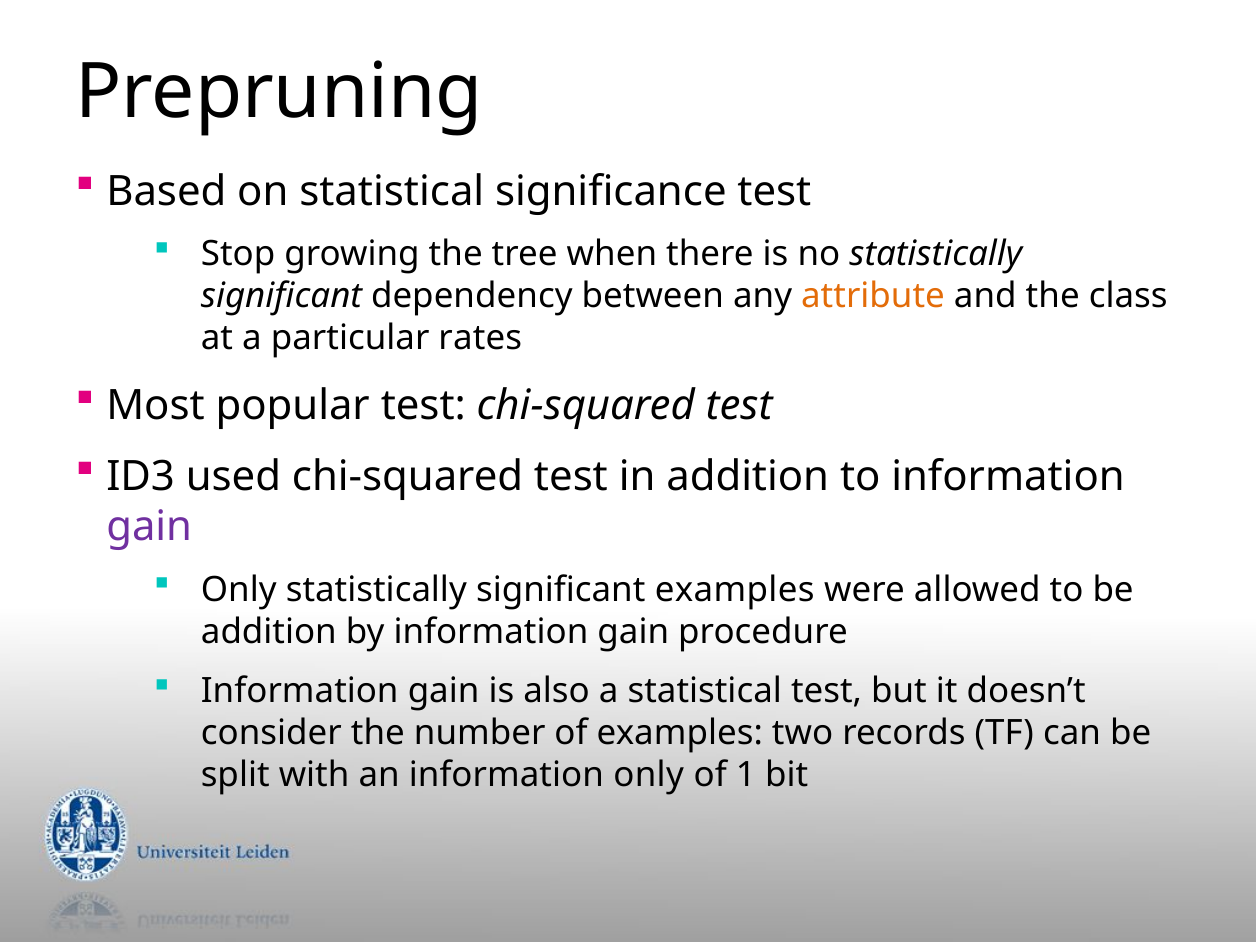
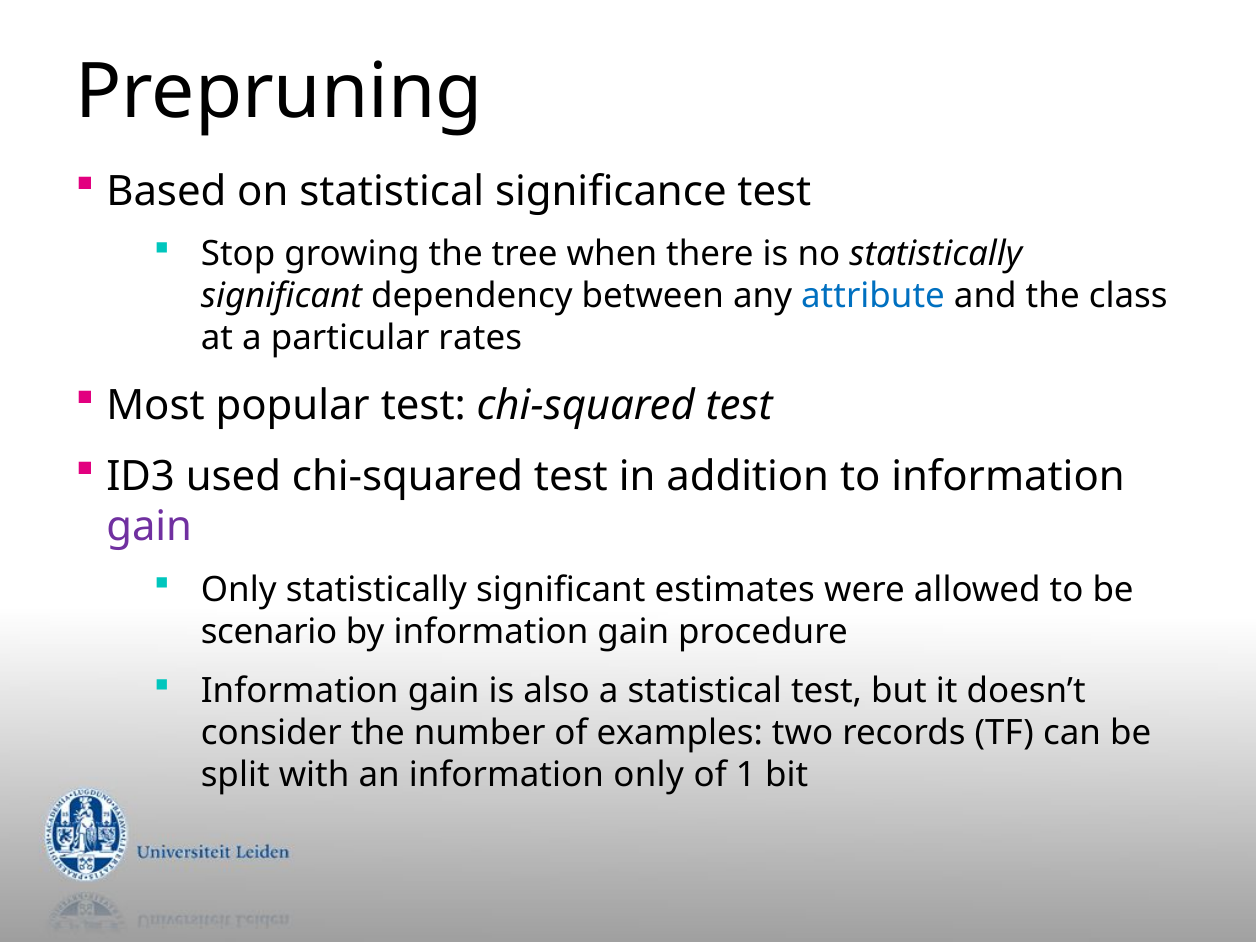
attribute colour: orange -> blue
significant examples: examples -> estimates
addition at (269, 632): addition -> scenario
